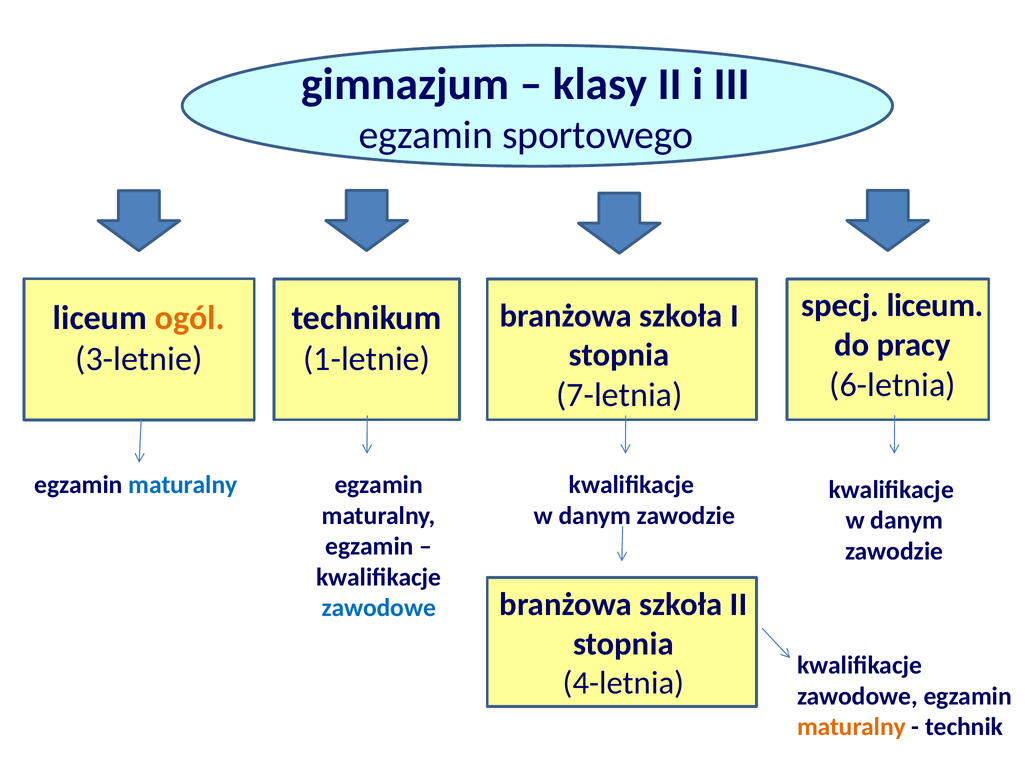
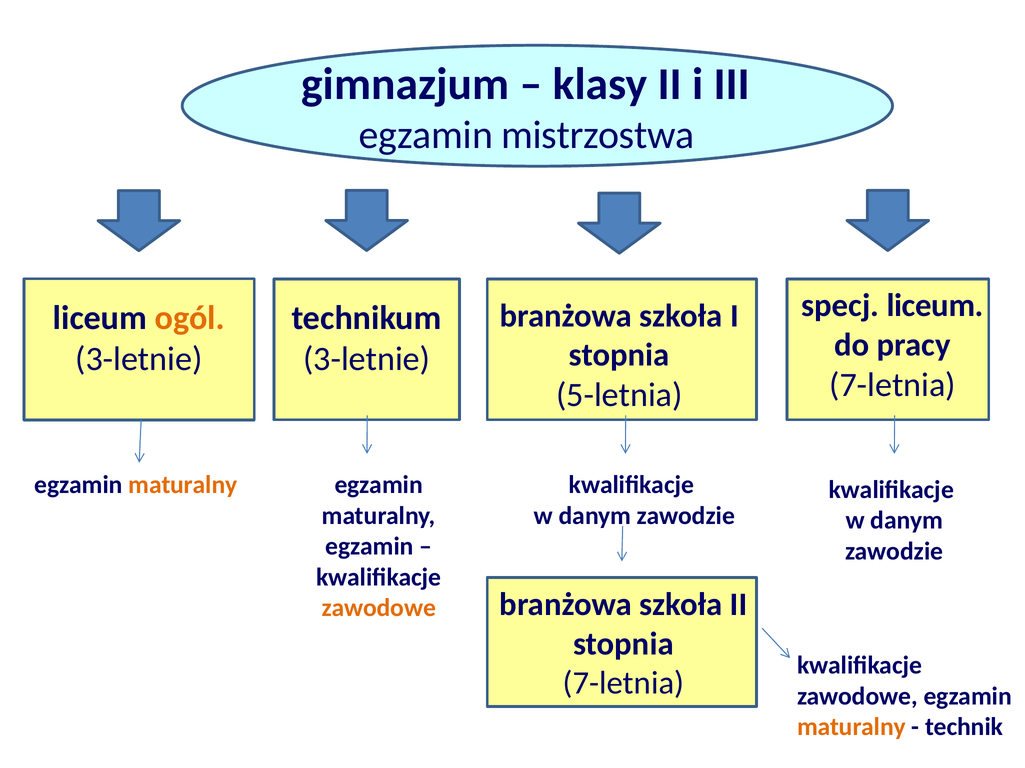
sportowego: sportowego -> mistrzostwa
1-letnie at (367, 360): 1-letnie -> 3-letnie
6-letnia at (893, 385): 6-letnia -> 7-letnia
7-letnia: 7-letnia -> 5-letnia
maturalny at (183, 485) colour: blue -> orange
zawodowe at (379, 608) colour: blue -> orange
4-letnia at (623, 684): 4-letnia -> 7-letnia
